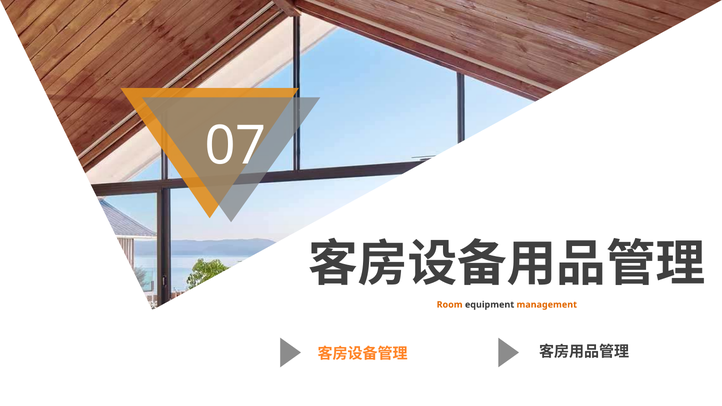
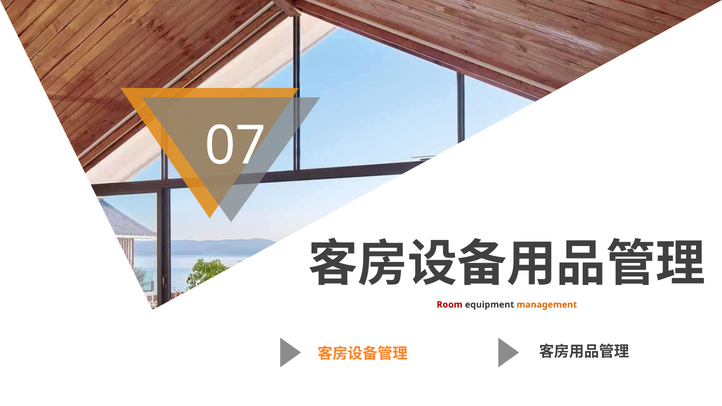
Room colour: orange -> red
